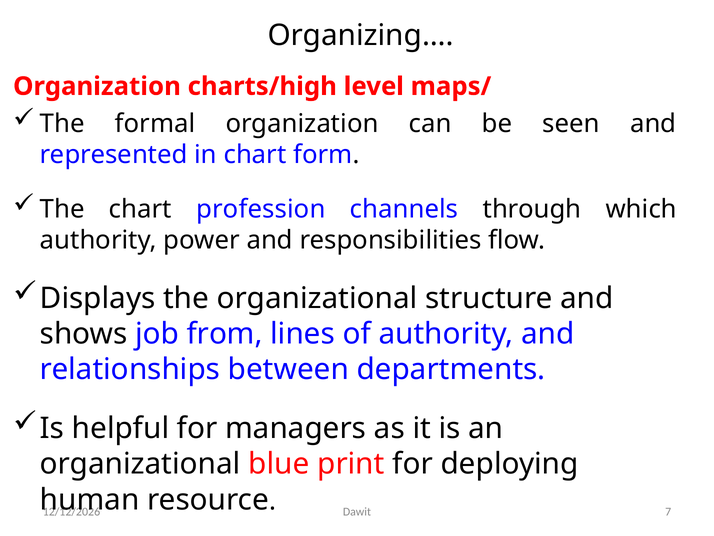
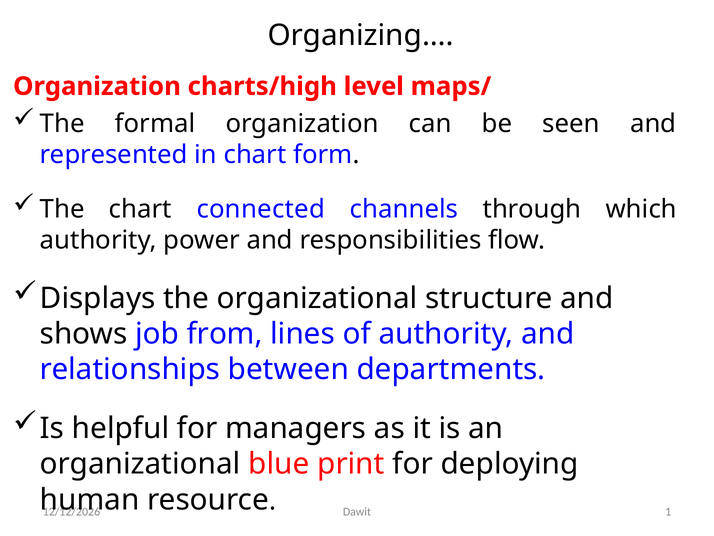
profession: profession -> connected
7: 7 -> 1
